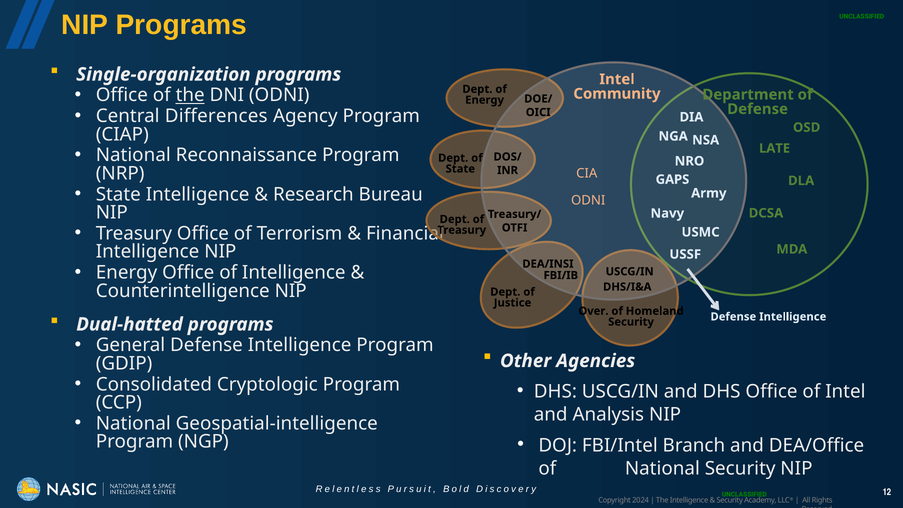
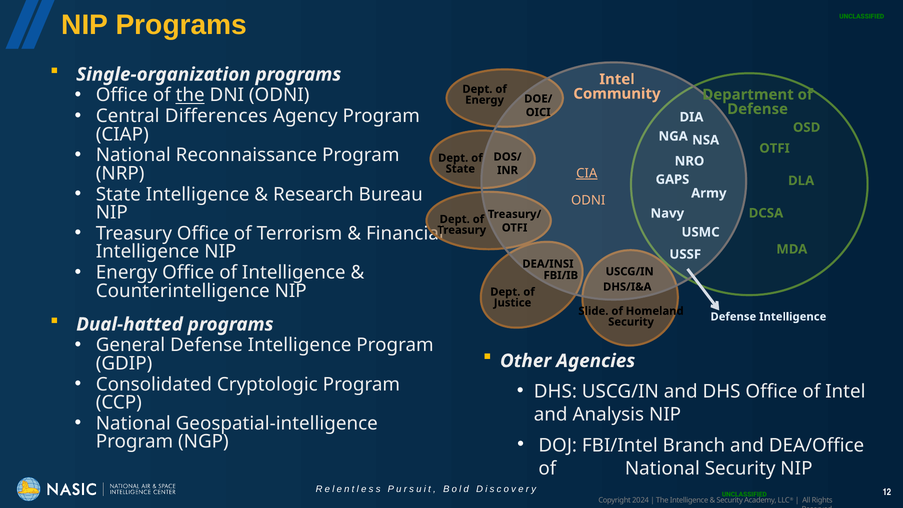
LATE at (775, 148): LATE -> OTFI
CIA underline: none -> present
Over: Over -> Slide
